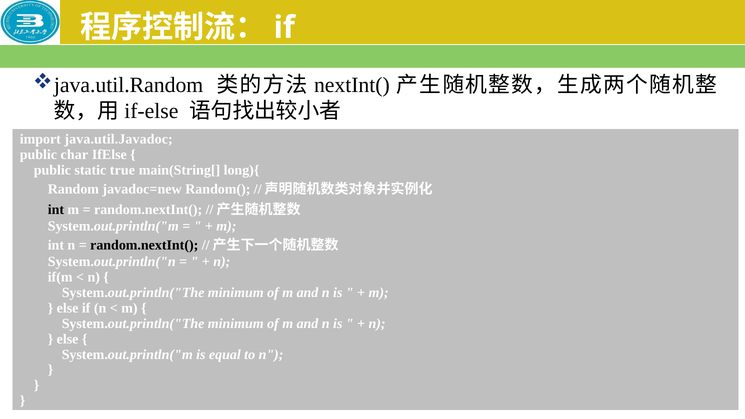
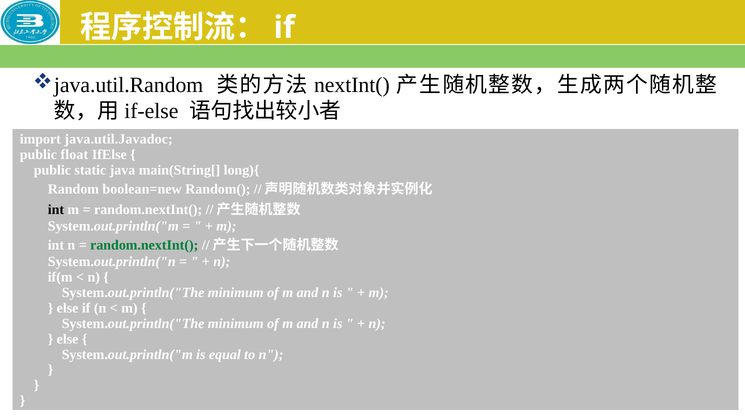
char: char -> float
true: true -> java
javadoc=new: javadoc=new -> boolean=new
random.nextInt( at (144, 245) colour: black -> green
